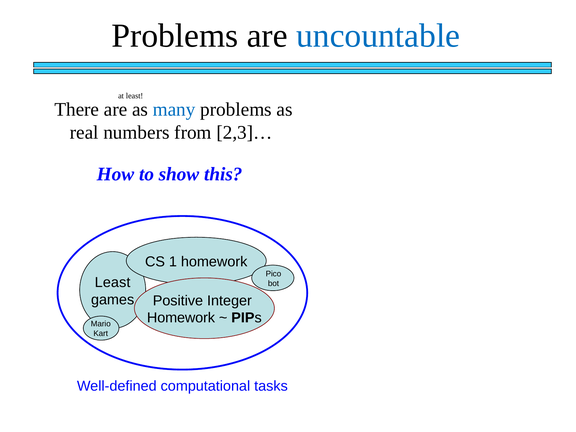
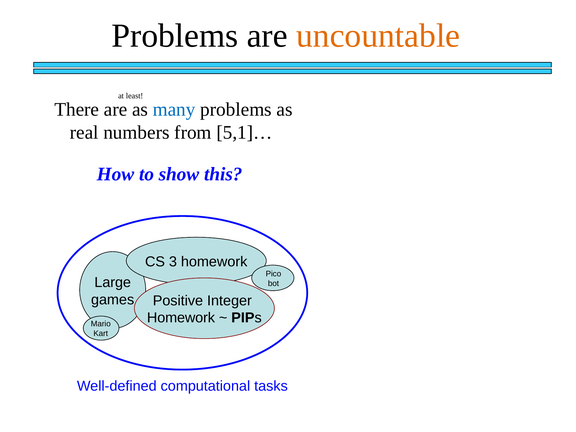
uncountable colour: blue -> orange
2,3]…: 2,3]… -> 5,1]…
1: 1 -> 3
Least at (113, 282): Least -> Large
